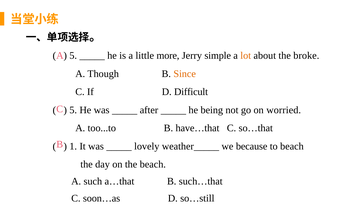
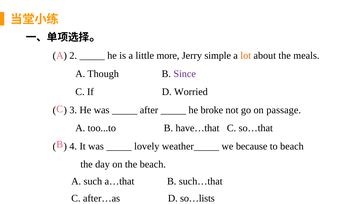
5 at (73, 56): 5 -> 2
broke: broke -> meals
Since colour: orange -> purple
Difficult: Difficult -> Worried
5 at (73, 110): 5 -> 3
being: being -> broke
worried: worried -> passage
1: 1 -> 4
soon…as: soon…as -> after…as
so…still: so…still -> so…lists
